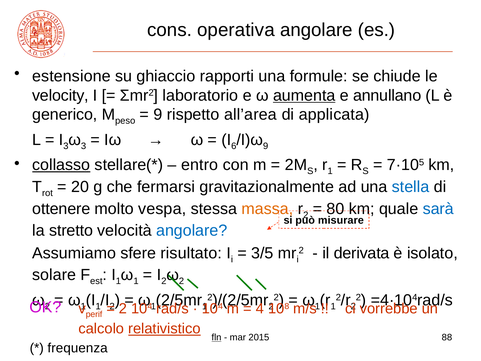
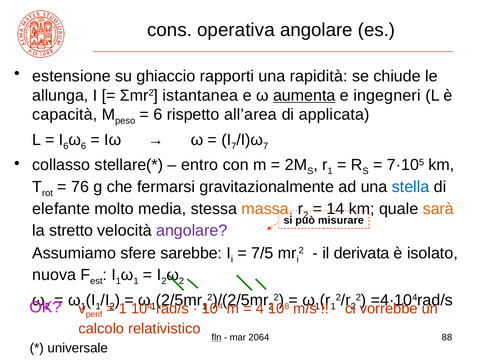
formule: formule -> rapidità
velocity: velocity -> allunga
laboratorio: laboratorio -> istantanea
annullano: annullano -> ingegneri
generico: generico -> capacità
9 at (158, 115): 9 -> 6
I 3: 3 -> 6
ω 3: 3 -> 6
I 6: 6 -> 7
9 at (266, 146): 9 -> 7
collasso underline: present -> none
20: 20 -> 76
ottenere: ottenere -> elefante
vespa: vespa -> media
80: 80 -> 14
sarà colour: blue -> orange
angolare at (192, 230) colour: blue -> purple
risultato: risultato -> sarebbe
3/5: 3/5 -> 7/5
solare: solare -> nuova
2 at (123, 308): 2 -> 1
relativistico underline: present -> none
2015: 2015 -> 2064
frequenza: frequenza -> universale
